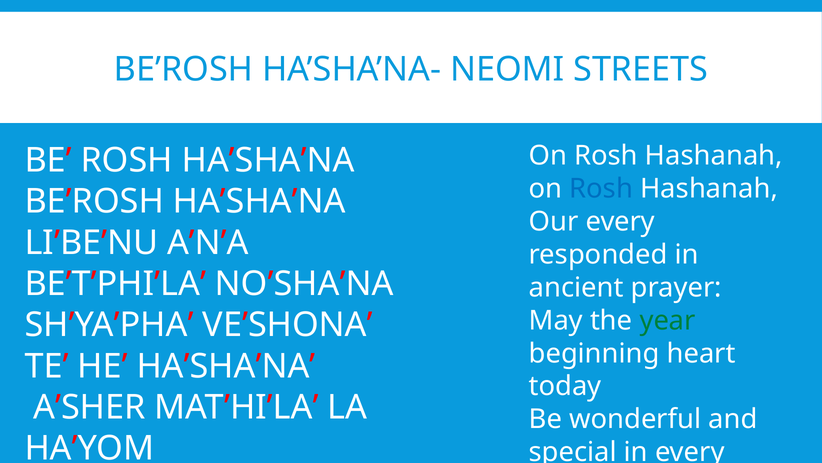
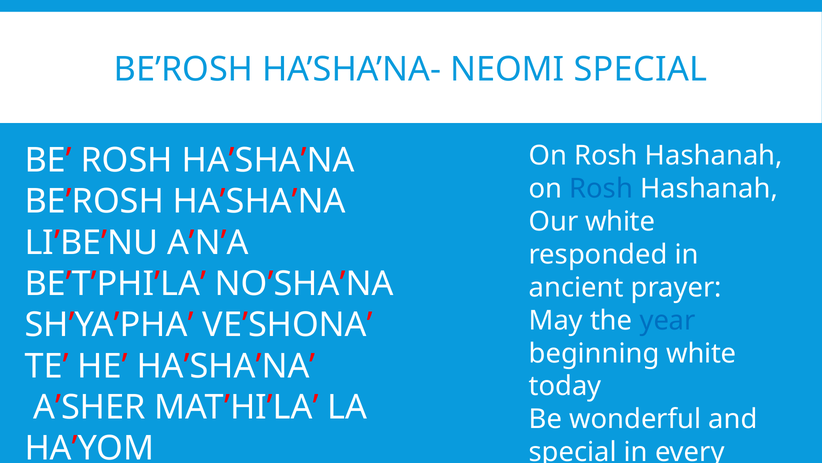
NEOMI STREETS: STREETS -> SPECIAL
Our every: every -> white
year colour: green -> blue
beginning heart: heart -> white
